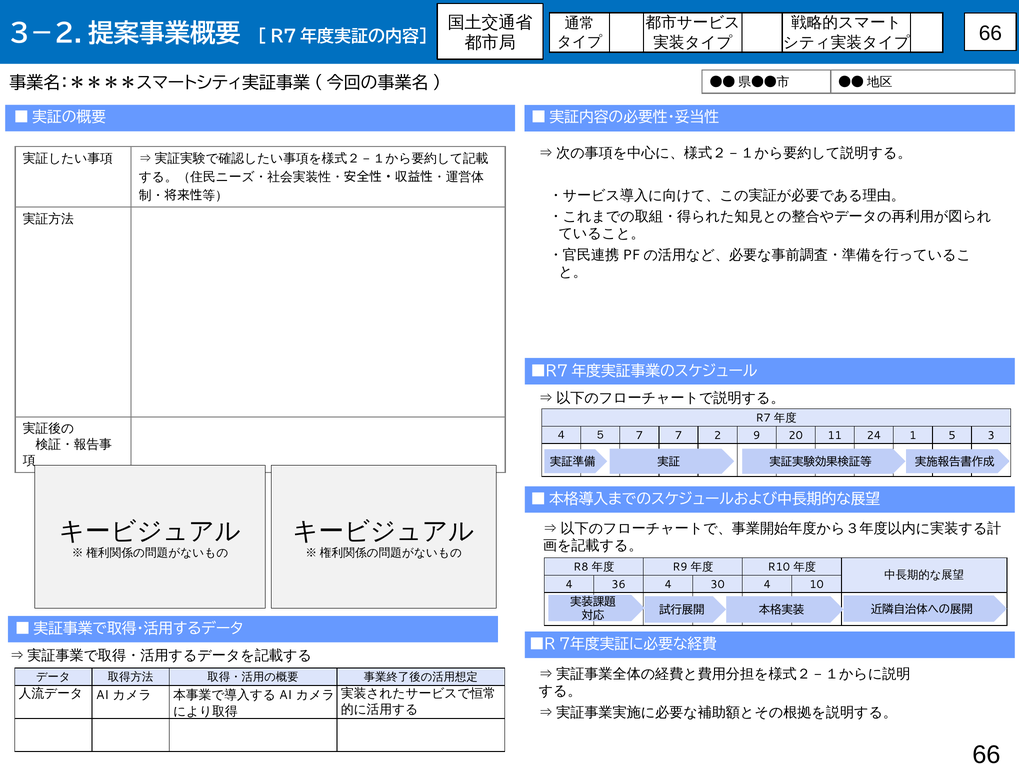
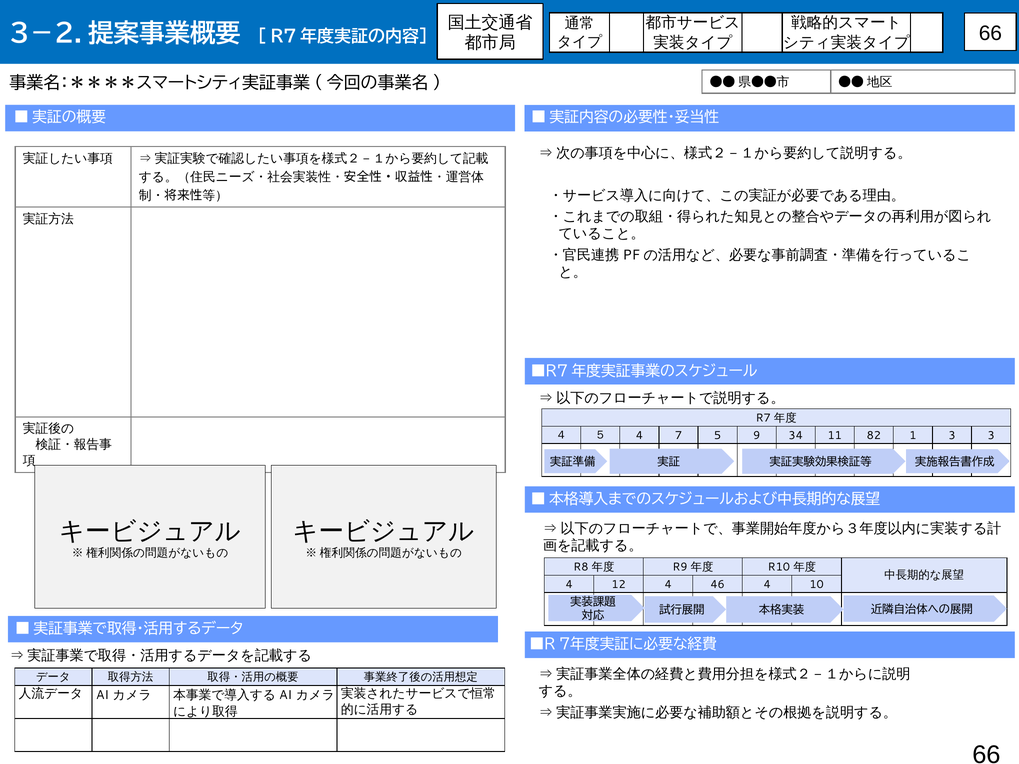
５ 7: 7 -> 4
2: 2 -> 5
20: 20 -> 34
24: 24 -> 82
1 5: 5 -> 3
36: 36 -> 12
30: 30 -> 46
